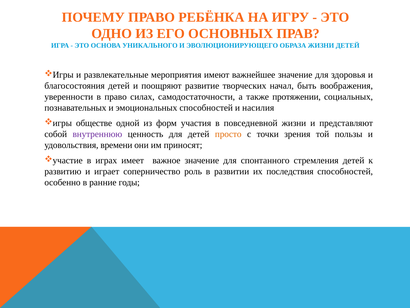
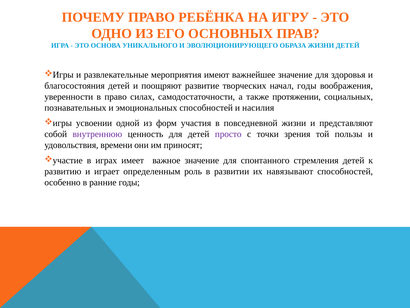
начал быть: быть -> годы
обществе: обществе -> усвоении
просто colour: orange -> purple
соперничество: соперничество -> определенным
последствия: последствия -> навязывают
